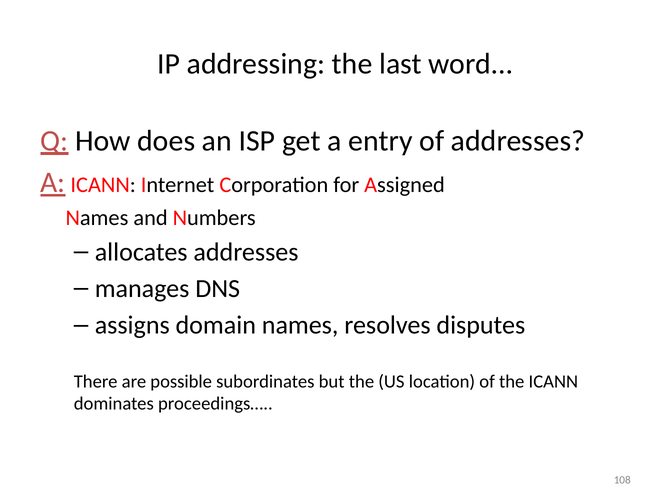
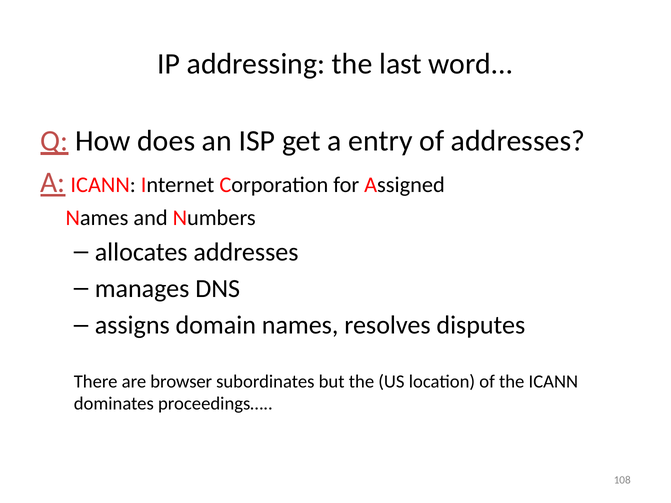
possible: possible -> browser
